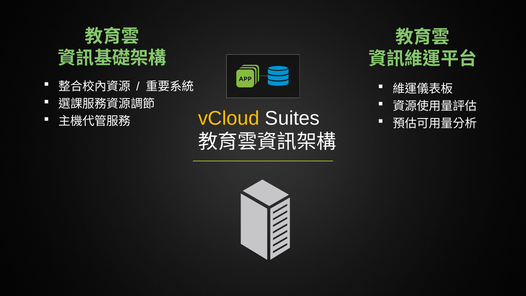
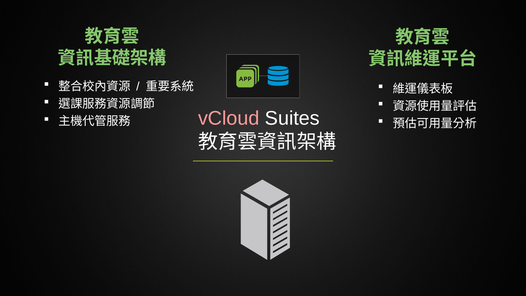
vCloud colour: yellow -> pink
